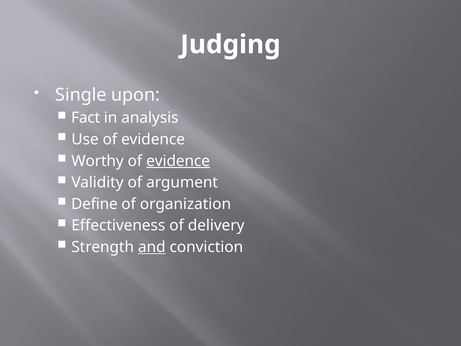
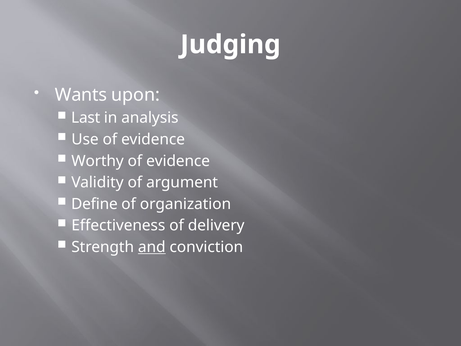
Single: Single -> Wants
Fact: Fact -> Last
evidence at (178, 161) underline: present -> none
